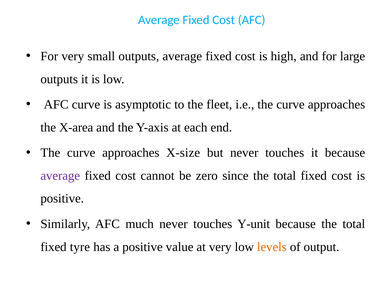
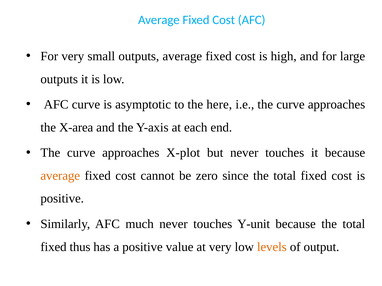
fleet: fleet -> here
X-size: X-size -> X-plot
average at (60, 176) colour: purple -> orange
tyre: tyre -> thus
